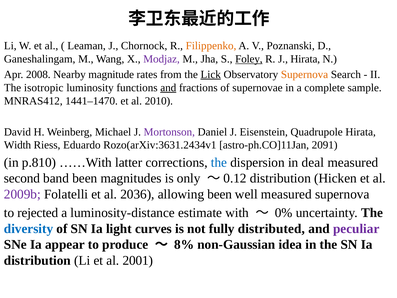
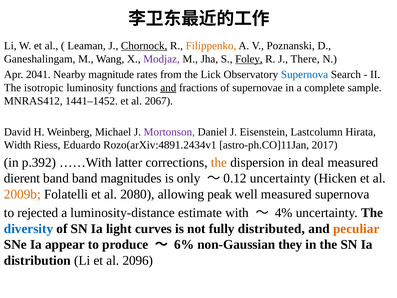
Chornock underline: none -> present
J Hirata: Hirata -> There
2008: 2008 -> 2041
Lick underline: present -> none
Supernova at (305, 74) colour: orange -> blue
1441–1470: 1441–1470 -> 1441–1452
2010: 2010 -> 2067
Quadrupole: Quadrupole -> Lastcolumn
Rozo(arXiv:3631.2434v1: Rozo(arXiv:3631.2434v1 -> Rozo(arXiv:4891.2434v1
2091: 2091 -> 2017
p.810: p.810 -> p.392
the at (219, 162) colour: blue -> orange
second: second -> dierent
band been: been -> band
～0.12 distribution: distribution -> uncertainty
2009b colour: purple -> orange
2036: 2036 -> 2080
allowing been: been -> peak
0%: 0% -> 4%
peculiar colour: purple -> orange
8%: 8% -> 6%
idea: idea -> they
2001: 2001 -> 2096
